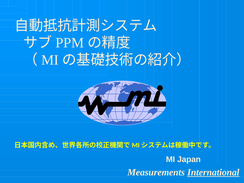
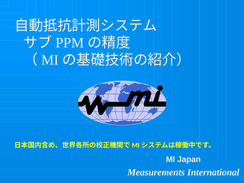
International underline: present -> none
